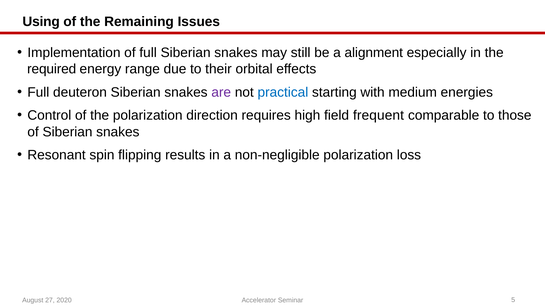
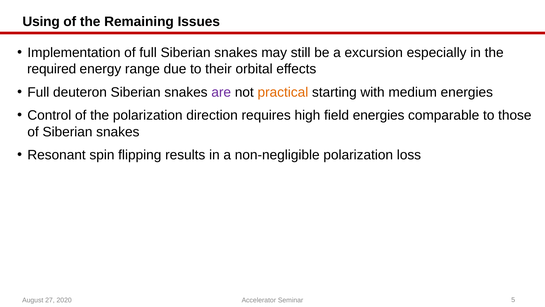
alignment: alignment -> excursion
practical colour: blue -> orange
field frequent: frequent -> energies
